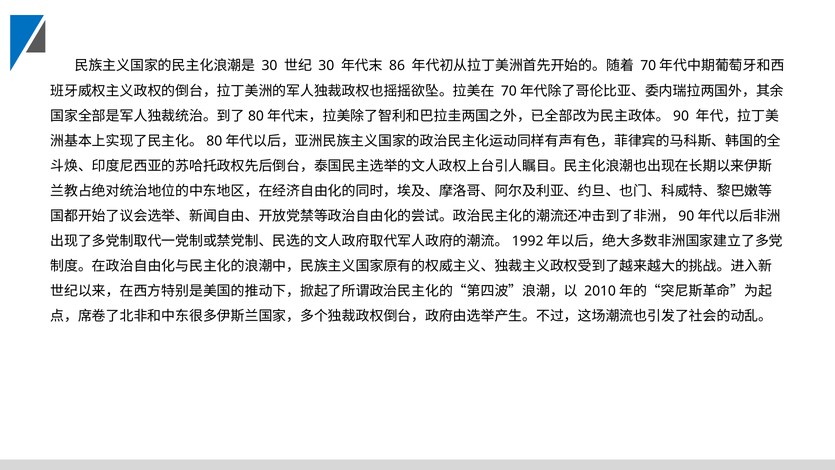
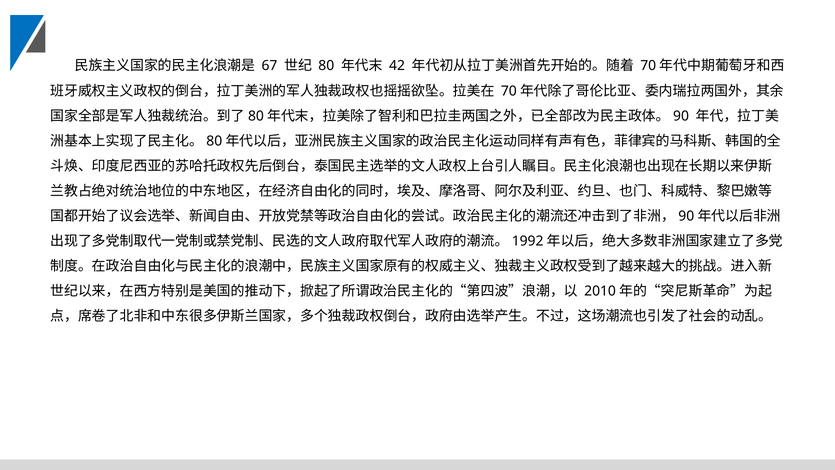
30 at (269, 66): 30 -> 67
30 at (326, 66): 30 -> 80
86: 86 -> 42
